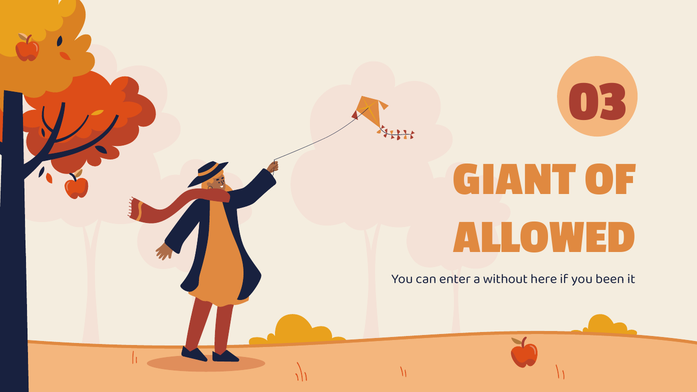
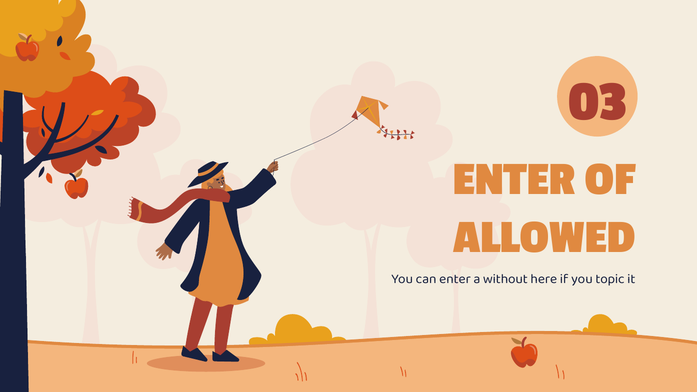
GIANT at (514, 178): GIANT -> ENTER
been: been -> topic
